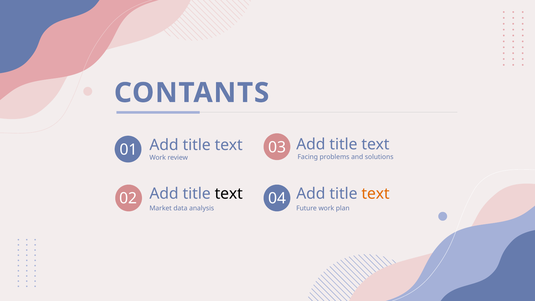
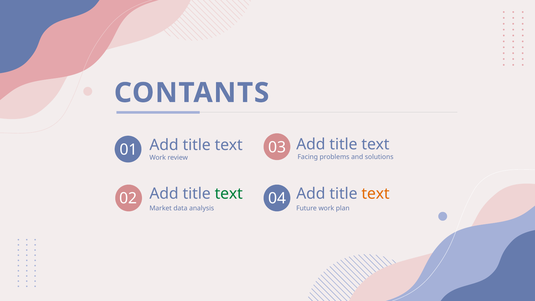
text at (229, 194) colour: black -> green
